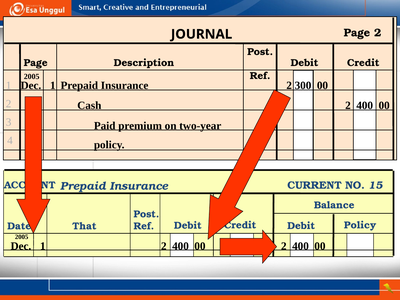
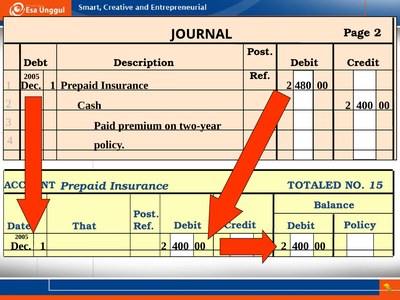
Page at (36, 63): Page -> Debt
300: 300 -> 480
CURRENT: CURRENT -> TOTALED
